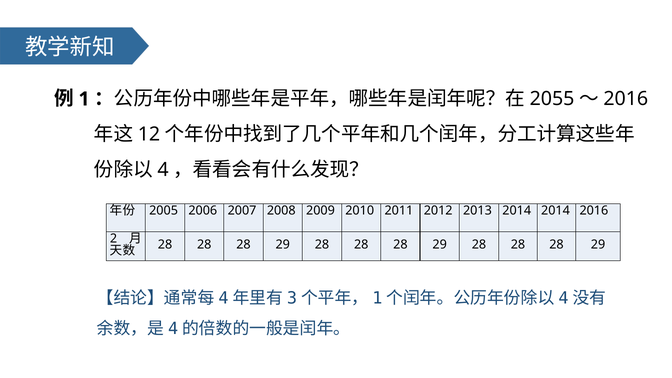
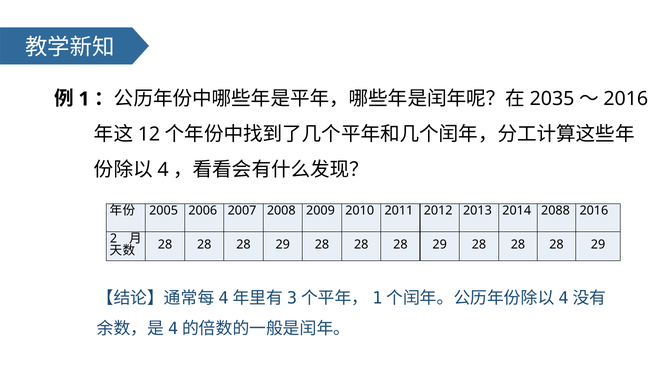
2055: 2055 -> 2035
2014 2014: 2014 -> 2088
